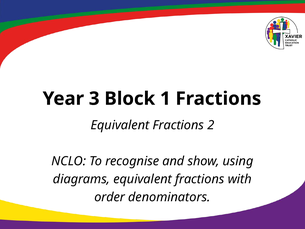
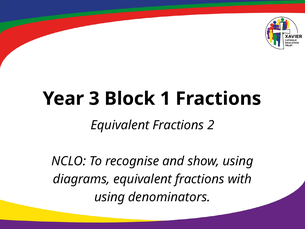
order at (110, 197): order -> using
